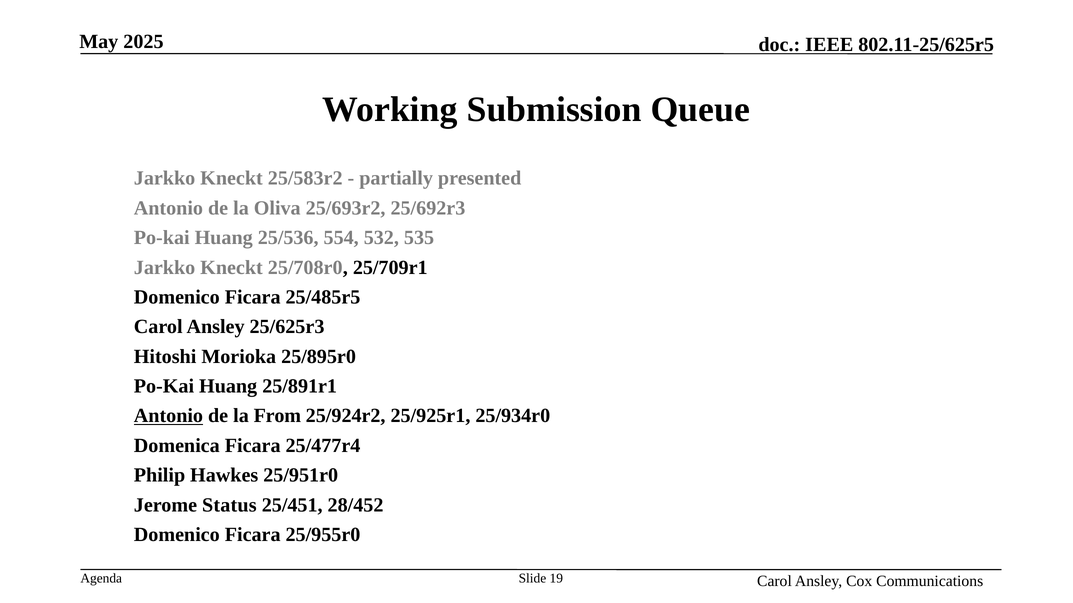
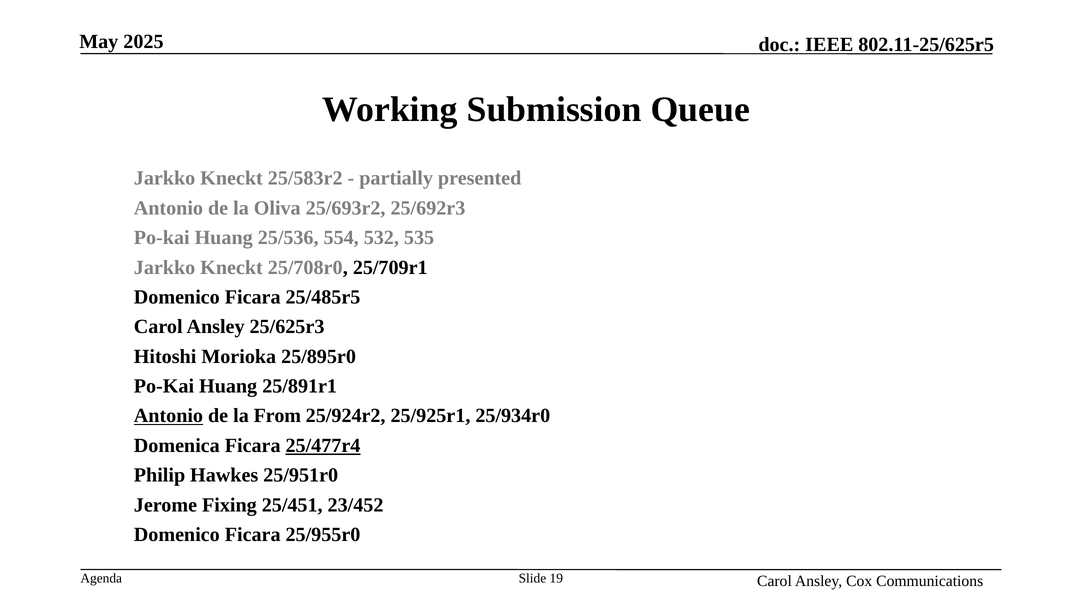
25/477r4 underline: none -> present
Status: Status -> Fixing
28/452: 28/452 -> 23/452
